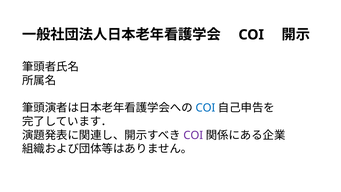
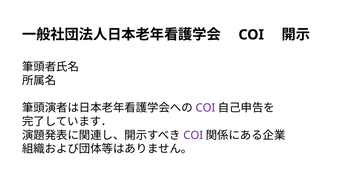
COI at (205, 108) colour: blue -> purple
